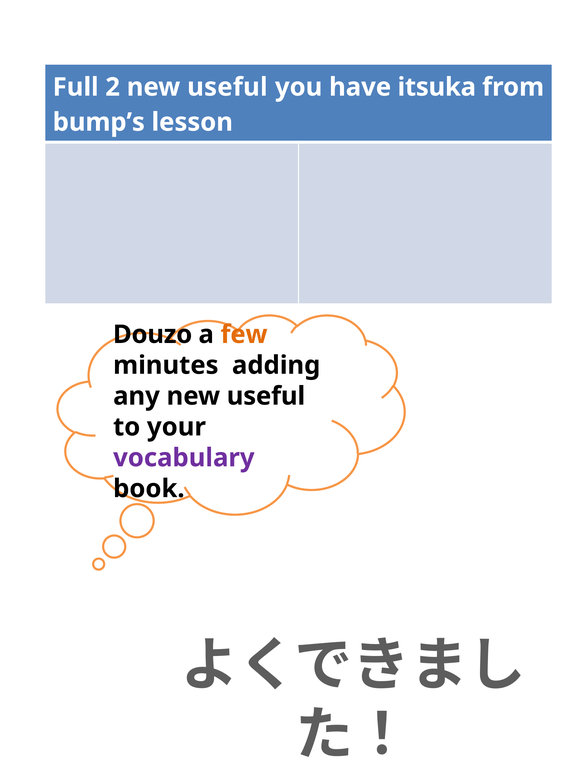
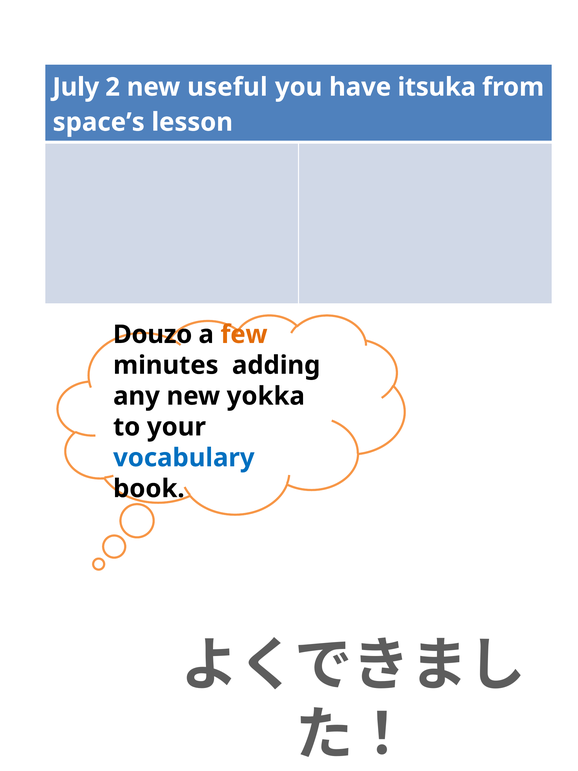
Full: Full -> July
bump’s: bump’s -> space’s
any new useful: useful -> yokka
vocabulary colour: purple -> blue
